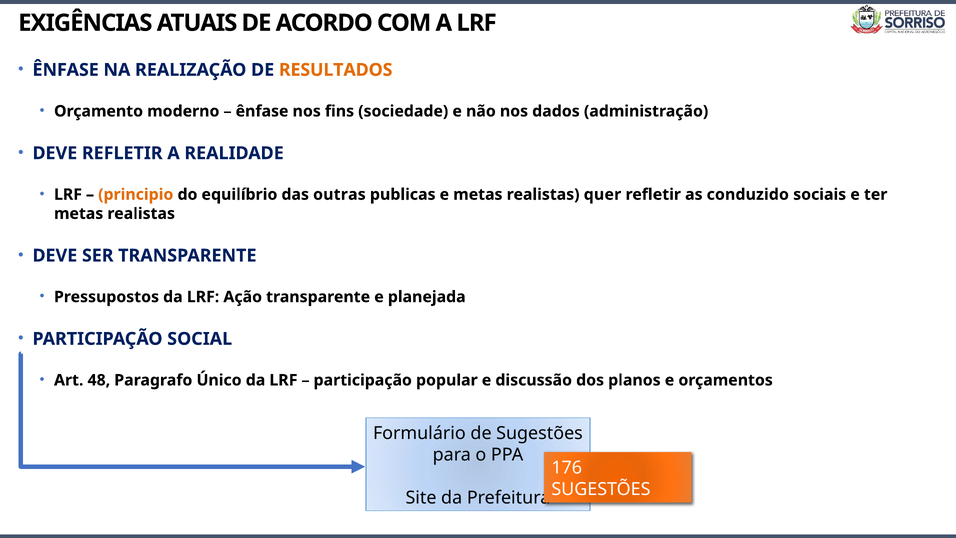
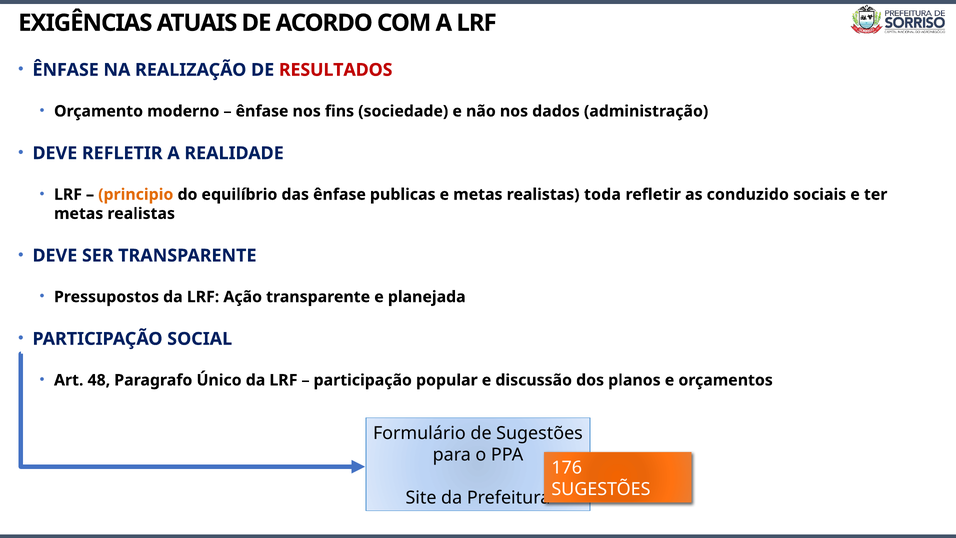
RESULTADOS colour: orange -> red
das outras: outras -> ênfase
quer: quer -> toda
